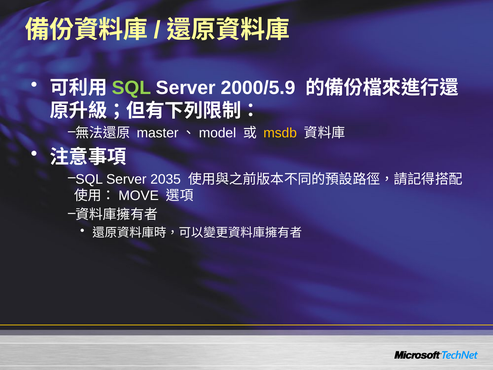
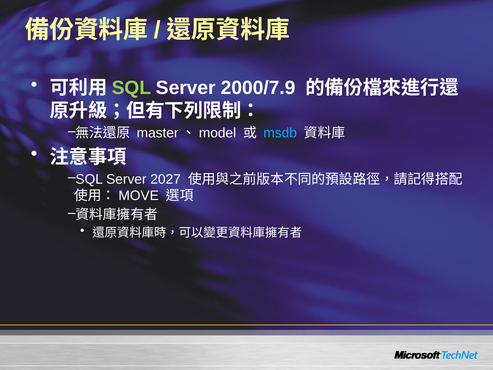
2000/5.9: 2000/5.9 -> 2000/7.9
msdb colour: yellow -> light blue
2035: 2035 -> 2027
